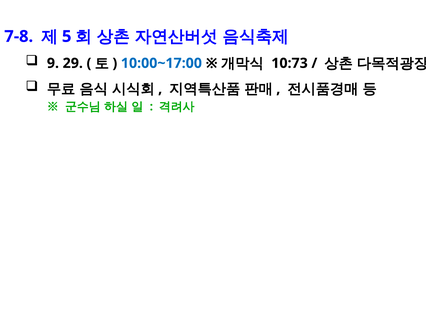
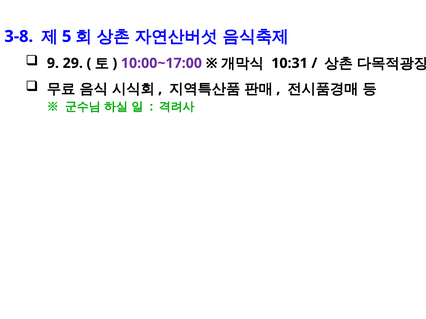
7-8: 7-8 -> 3-8
10:00~17:00 colour: blue -> purple
10:73: 10:73 -> 10:31
